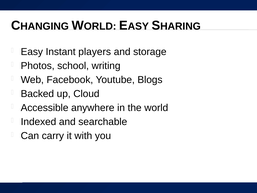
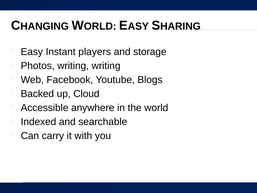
Photos school: school -> writing
